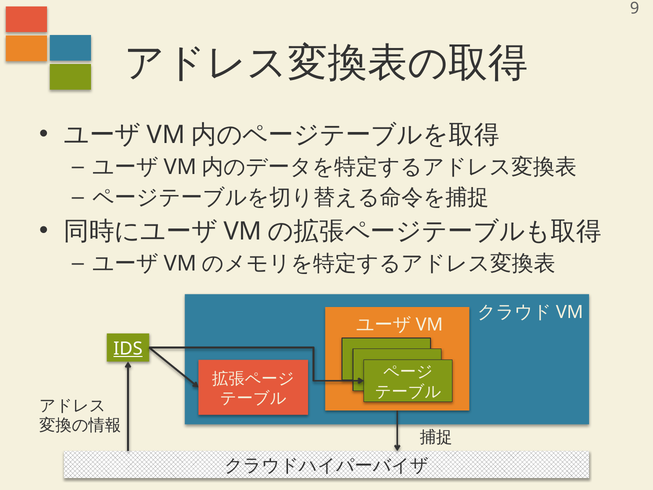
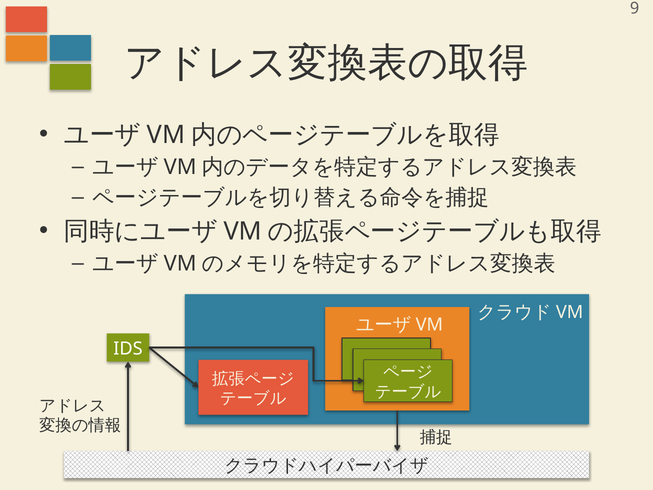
IDS underline: present -> none
